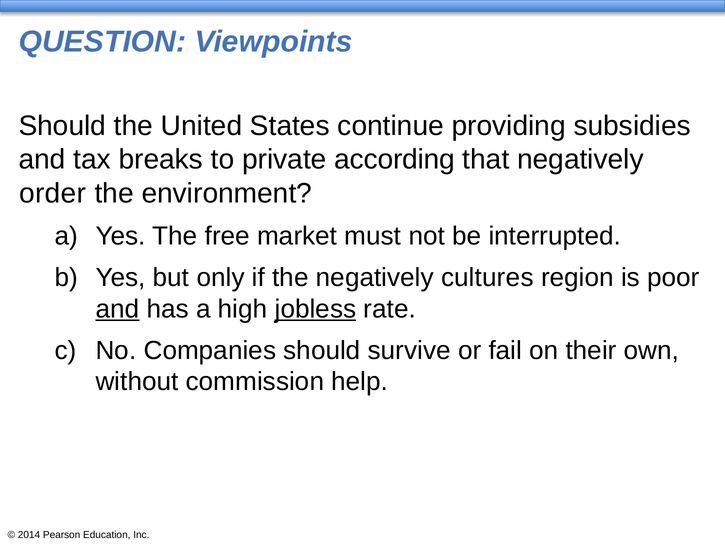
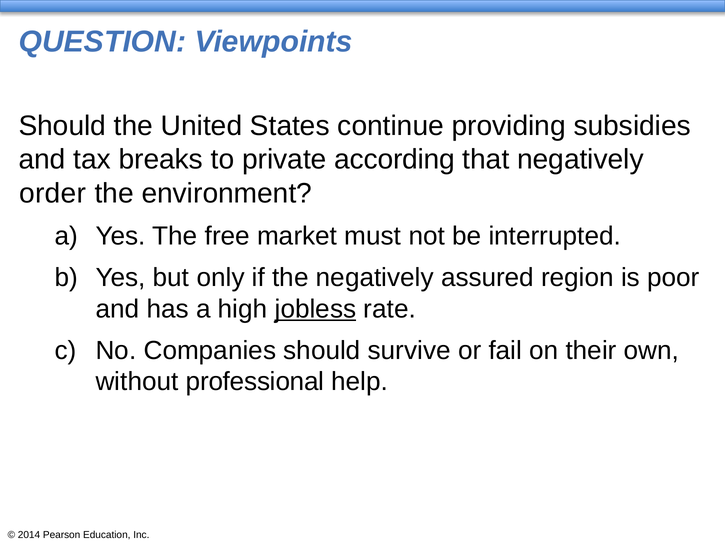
cultures: cultures -> assured
and at (117, 309) underline: present -> none
commission: commission -> professional
